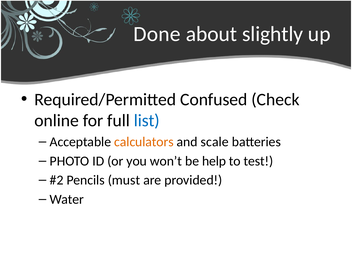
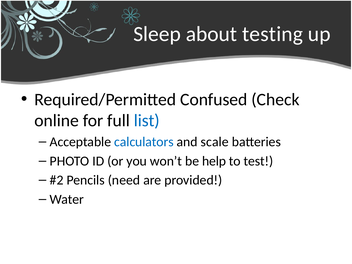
Done: Done -> Sleep
slightly: slightly -> testing
calculators colour: orange -> blue
must: must -> need
